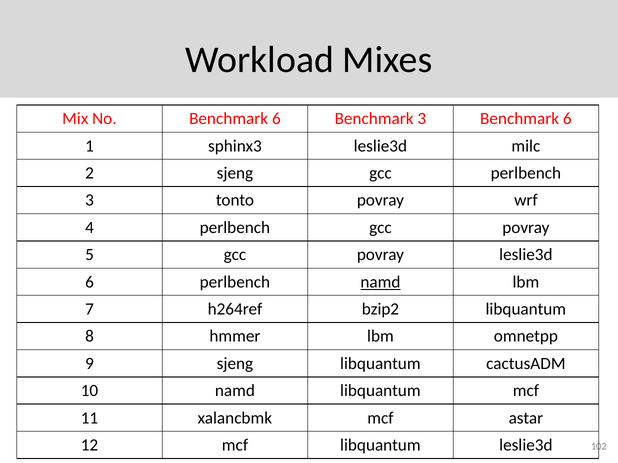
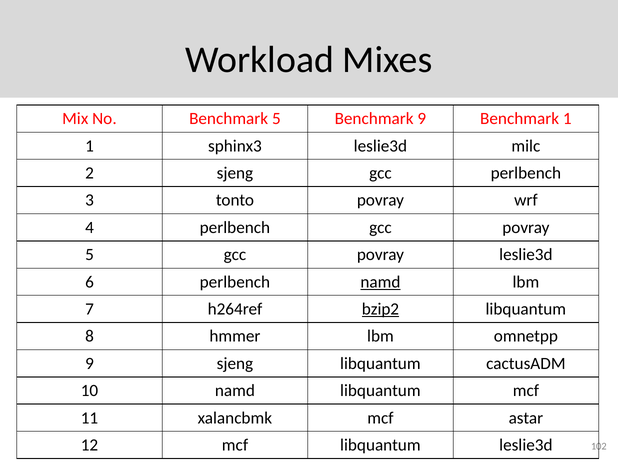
No Benchmark 6: 6 -> 5
Benchmark 3: 3 -> 9
6 at (567, 119): 6 -> 1
bzip2 underline: none -> present
